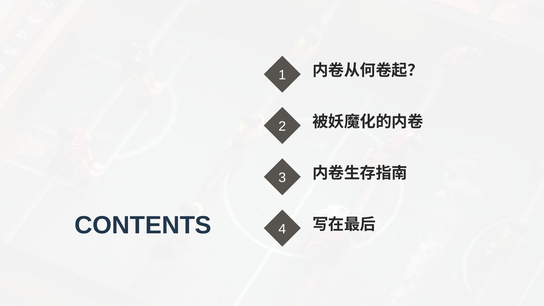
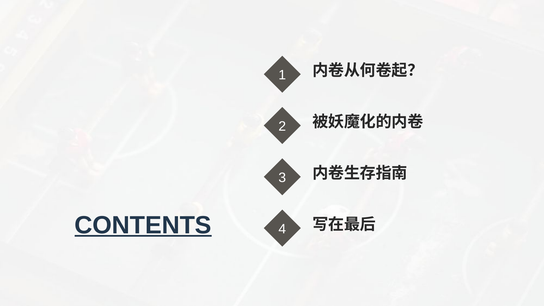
CONTENTS underline: none -> present
